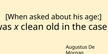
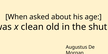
case: case -> shut
